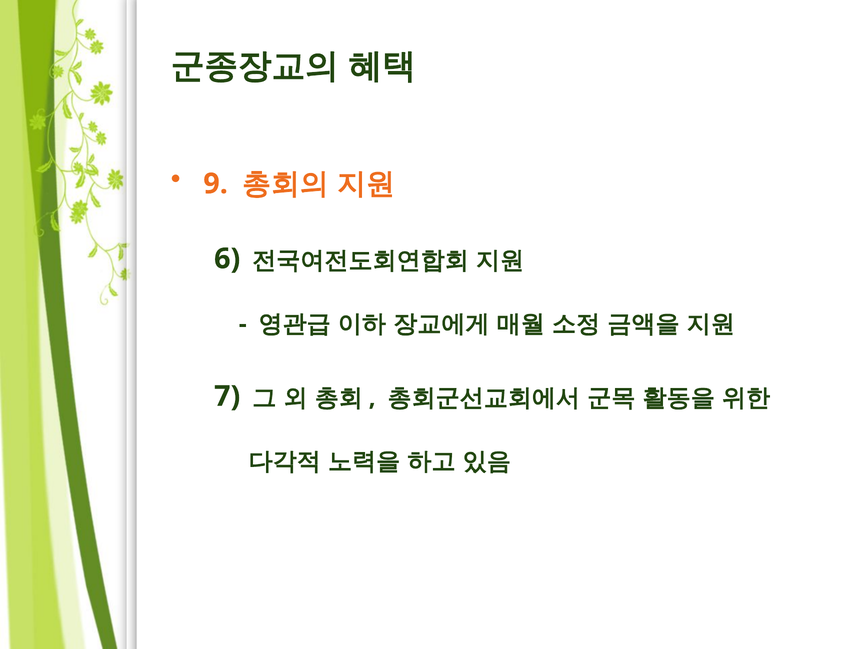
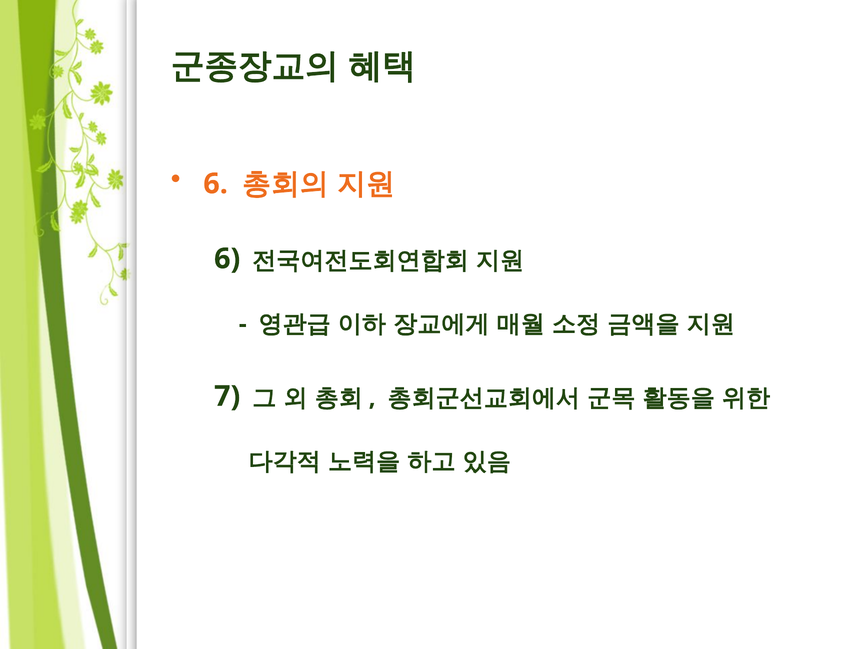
9 at (216, 184): 9 -> 6
